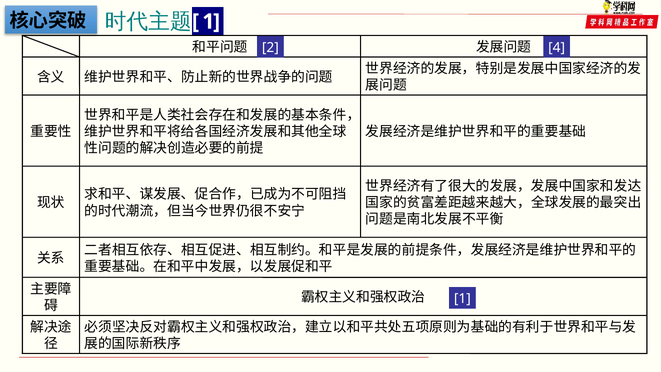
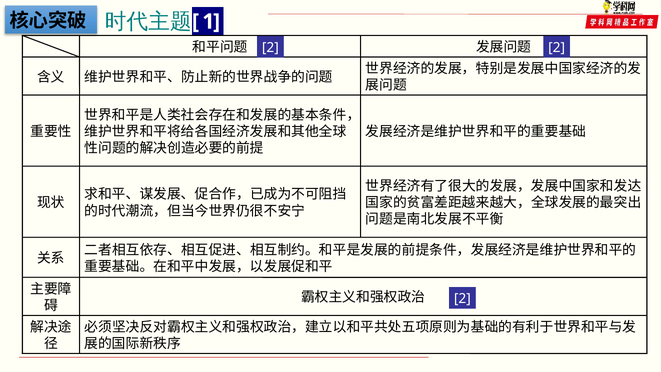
2 4: 4 -> 2
1 at (462, 299): 1 -> 2
